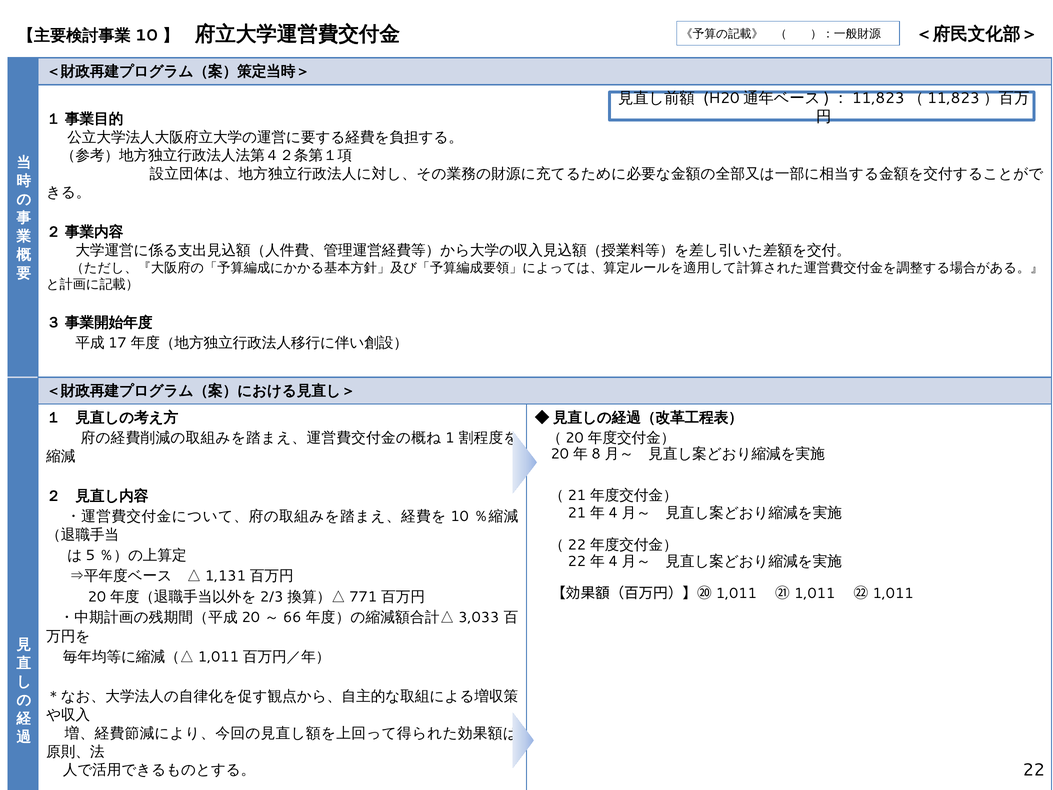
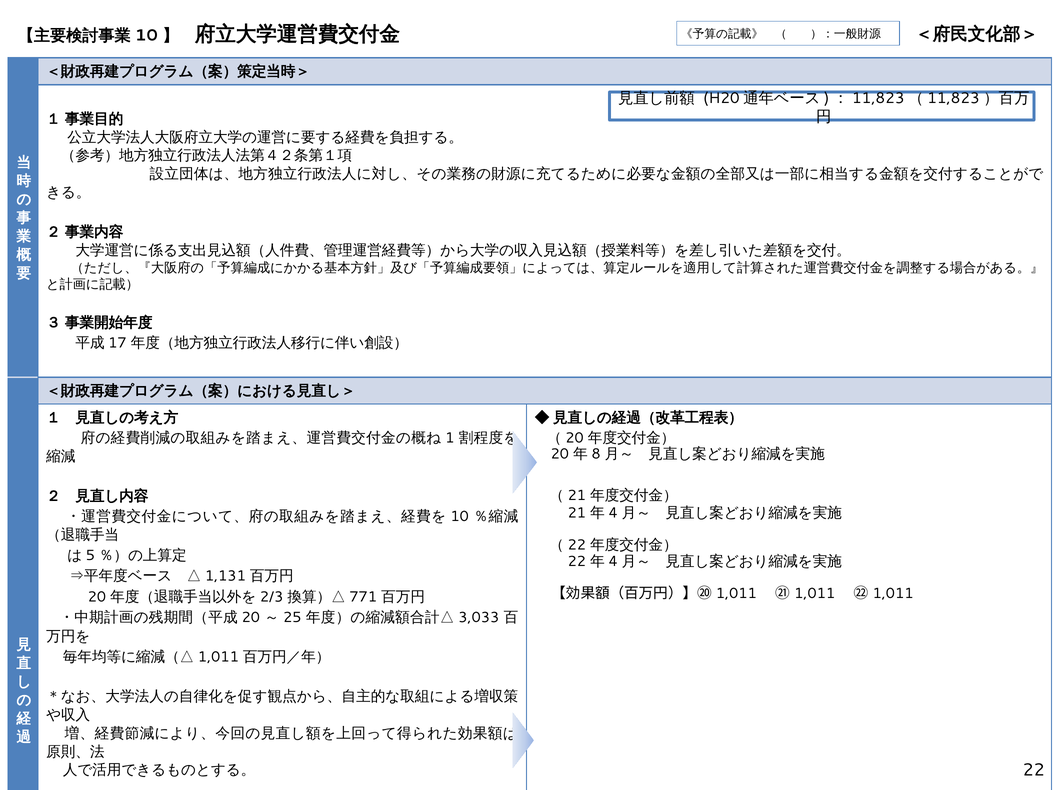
66: 66 -> 25
